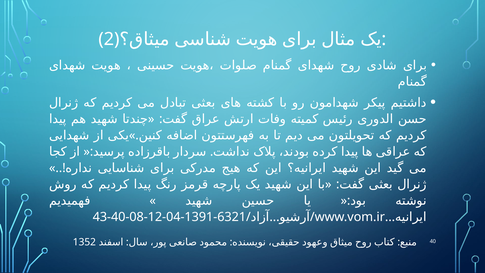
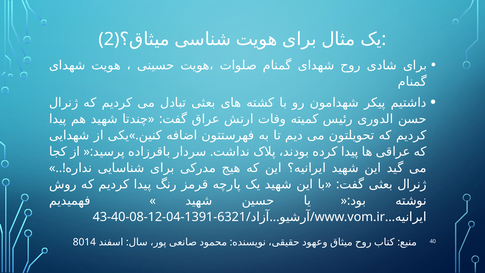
1352: 1352 -> 8014
